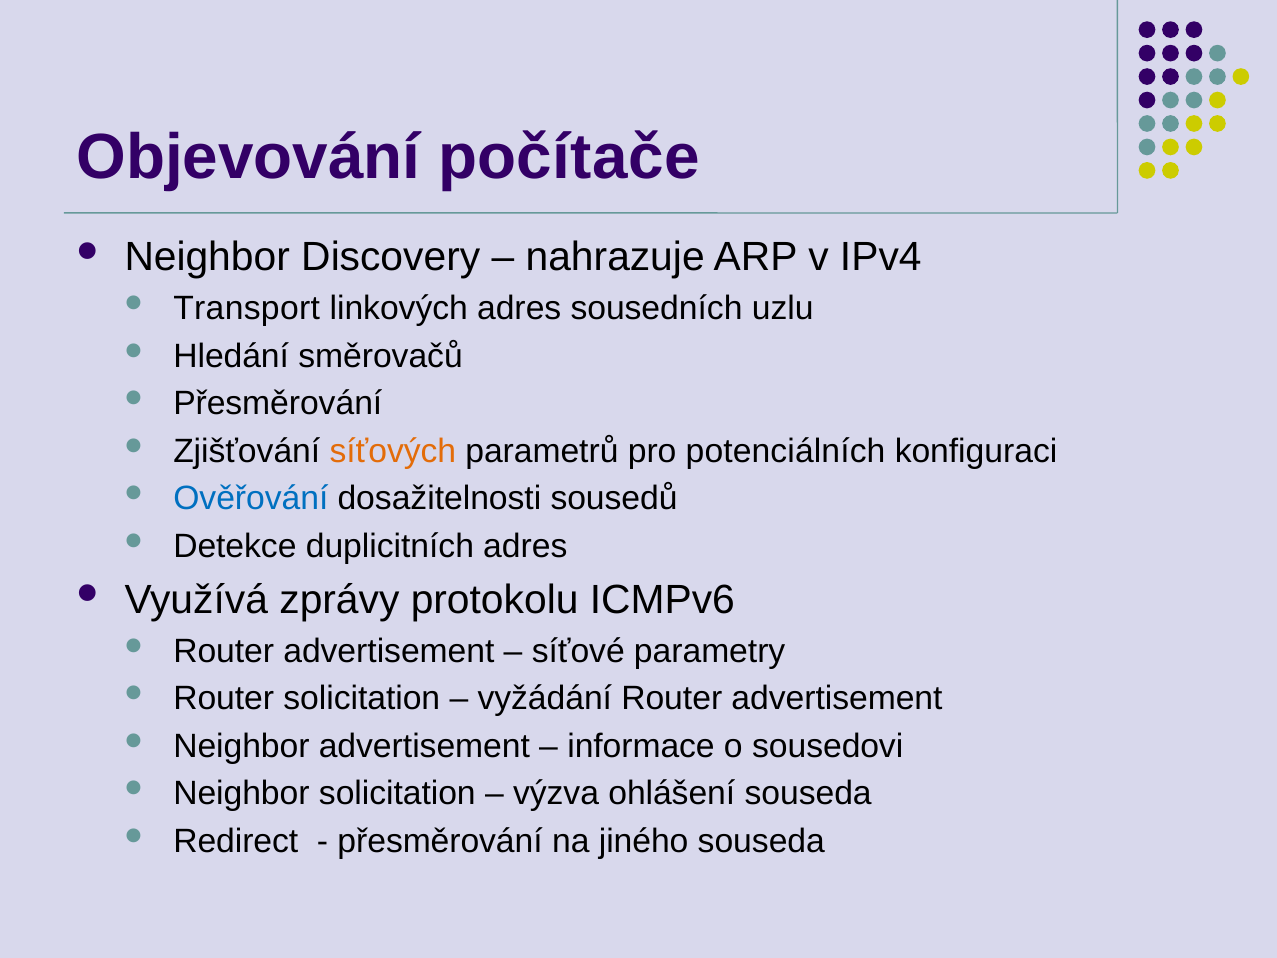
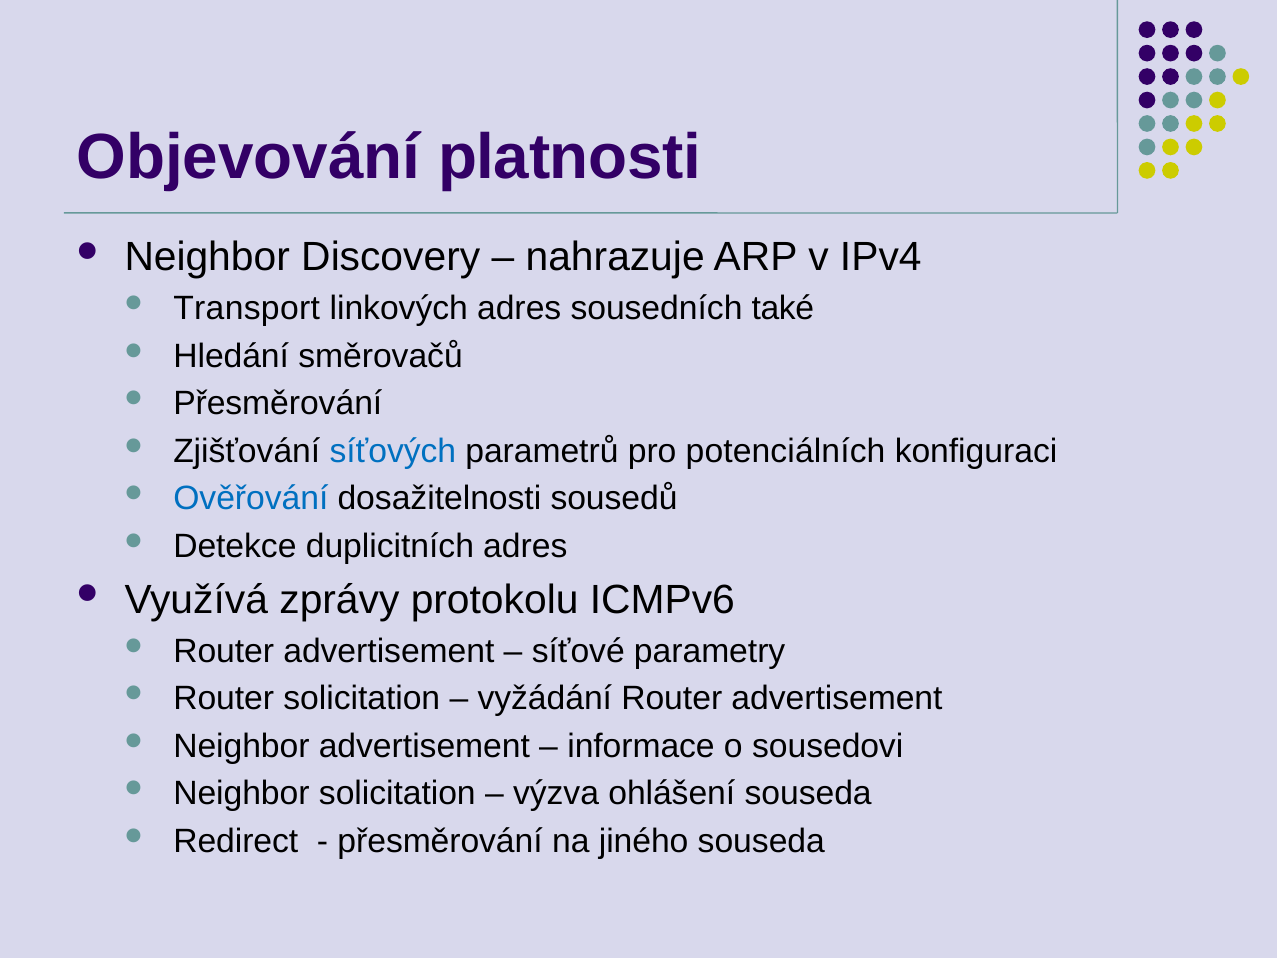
počítače: počítače -> platnosti
uzlu: uzlu -> také
síťových colour: orange -> blue
